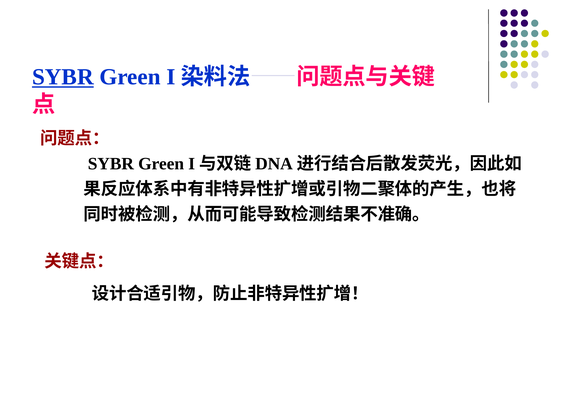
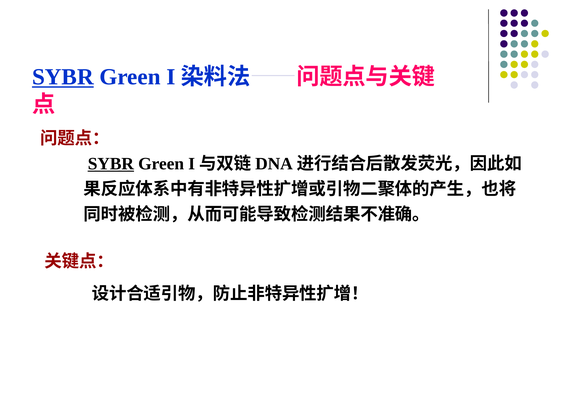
SYBR at (111, 164) underline: none -> present
